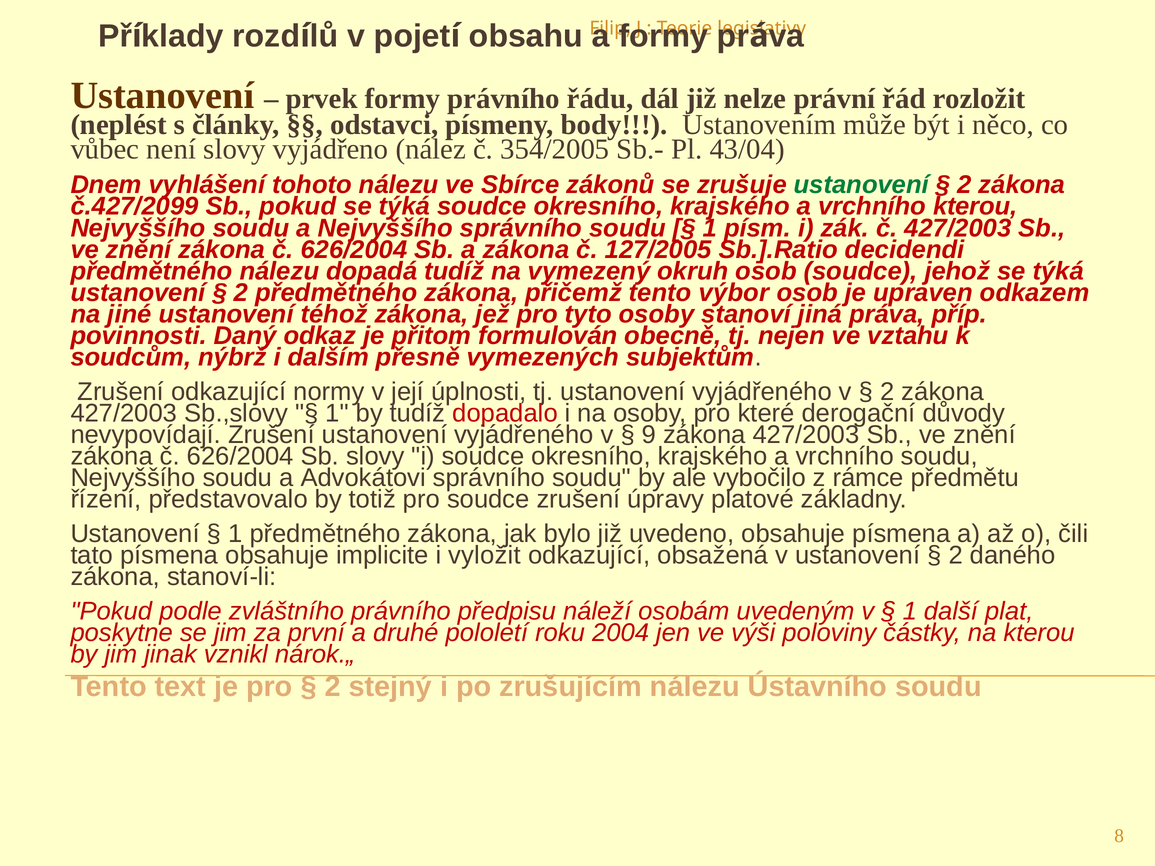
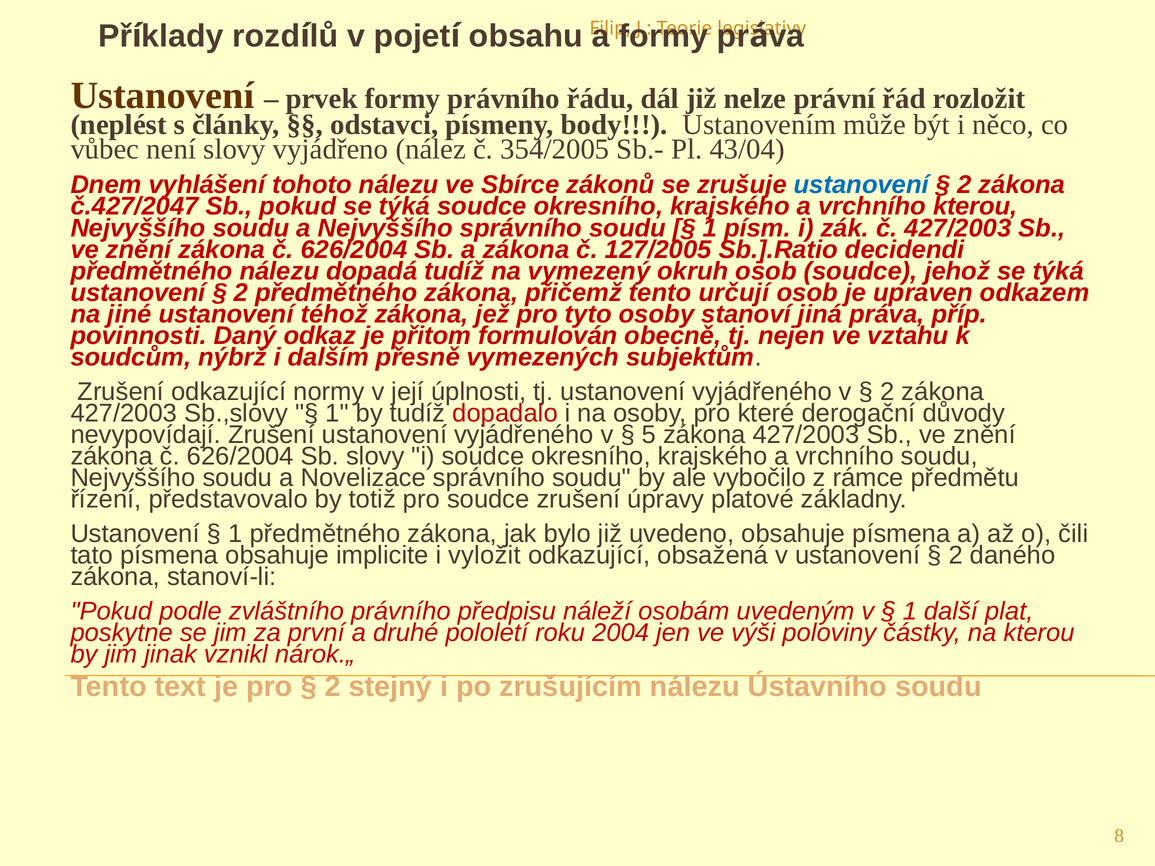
ustanovení at (861, 185) colour: green -> blue
č.427/2099: č.427/2099 -> č.427/2047
výbor: výbor -> určují
9: 9 -> 5
Advokátovi: Advokátovi -> Novelizace
